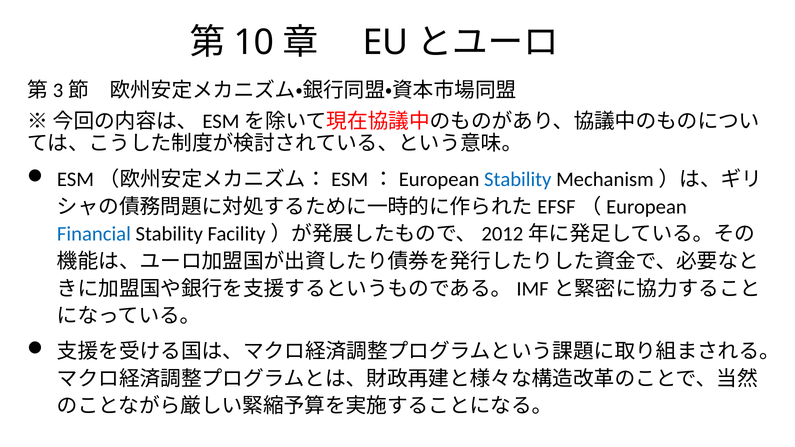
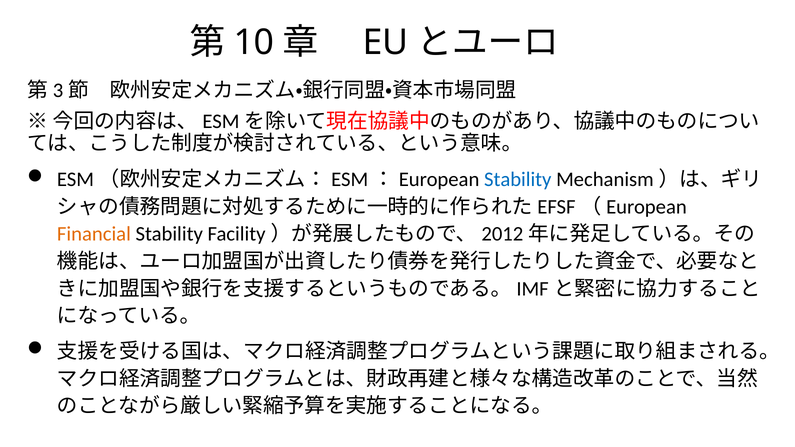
Financial colour: blue -> orange
